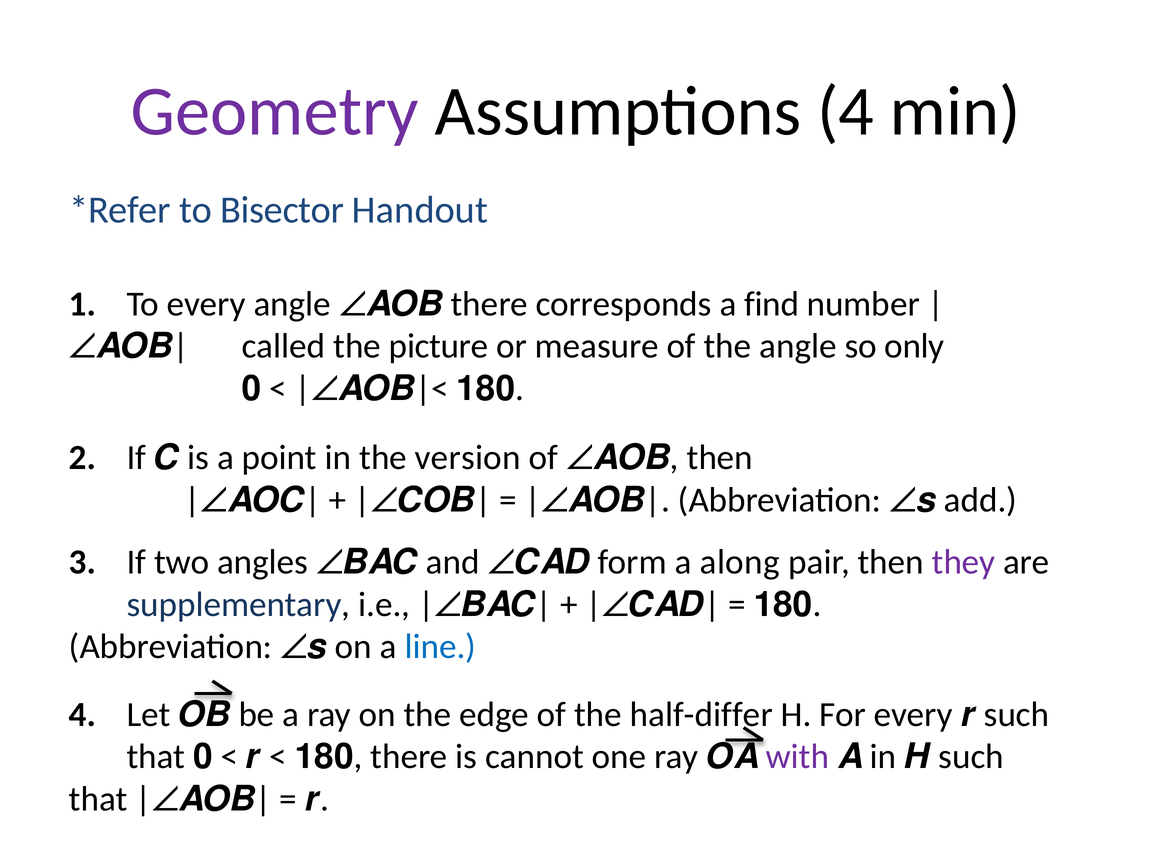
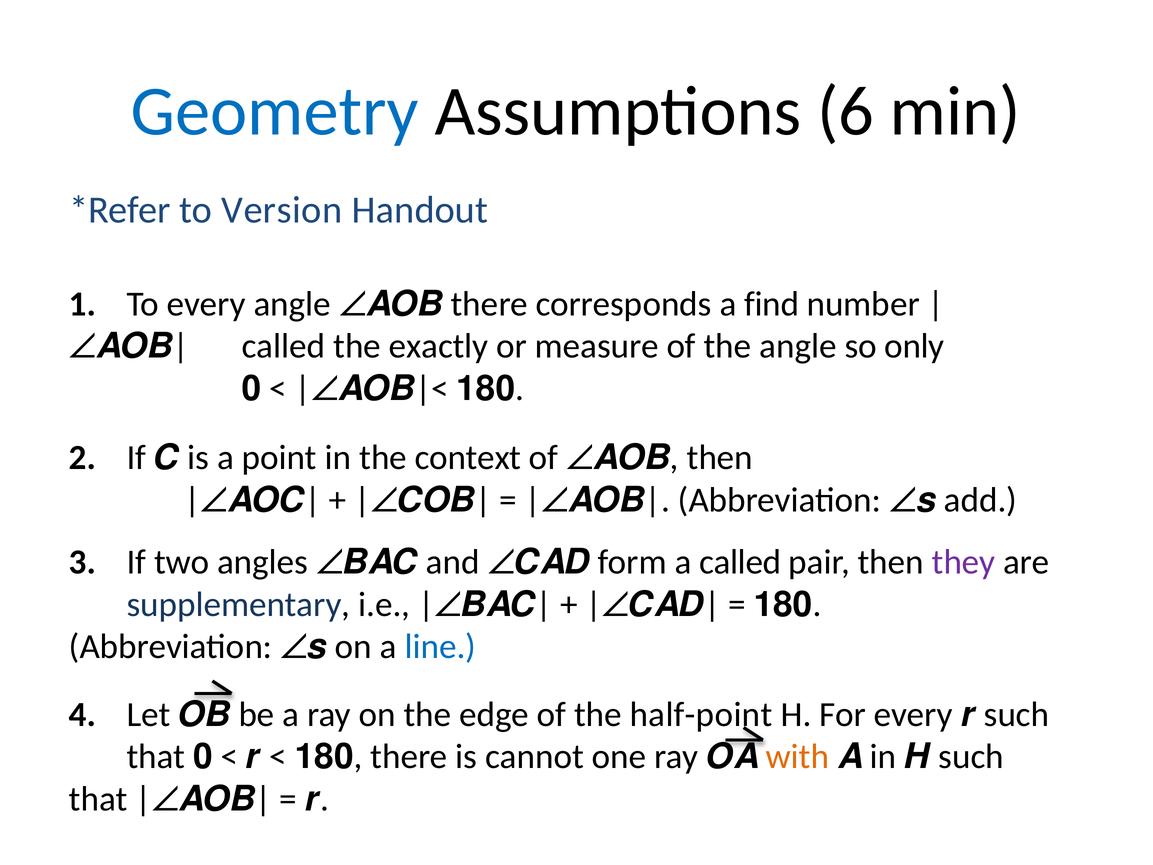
Geometry colour: purple -> blue
Assumptions 4: 4 -> 6
Bisector: Bisector -> Version
picture: picture -> exactly
version: version -> context
a along: along -> called
half-differ: half-differ -> half-point
with colour: purple -> orange
